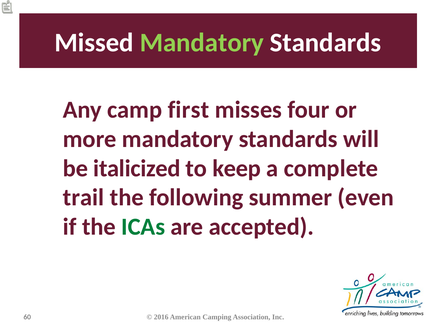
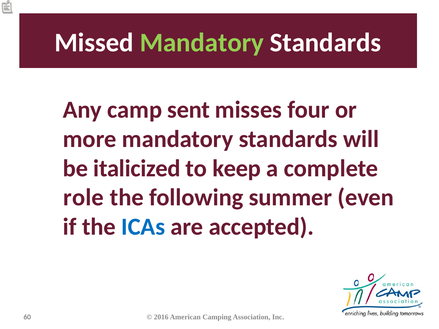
first: first -> sent
trail: trail -> role
ICAs colour: green -> blue
